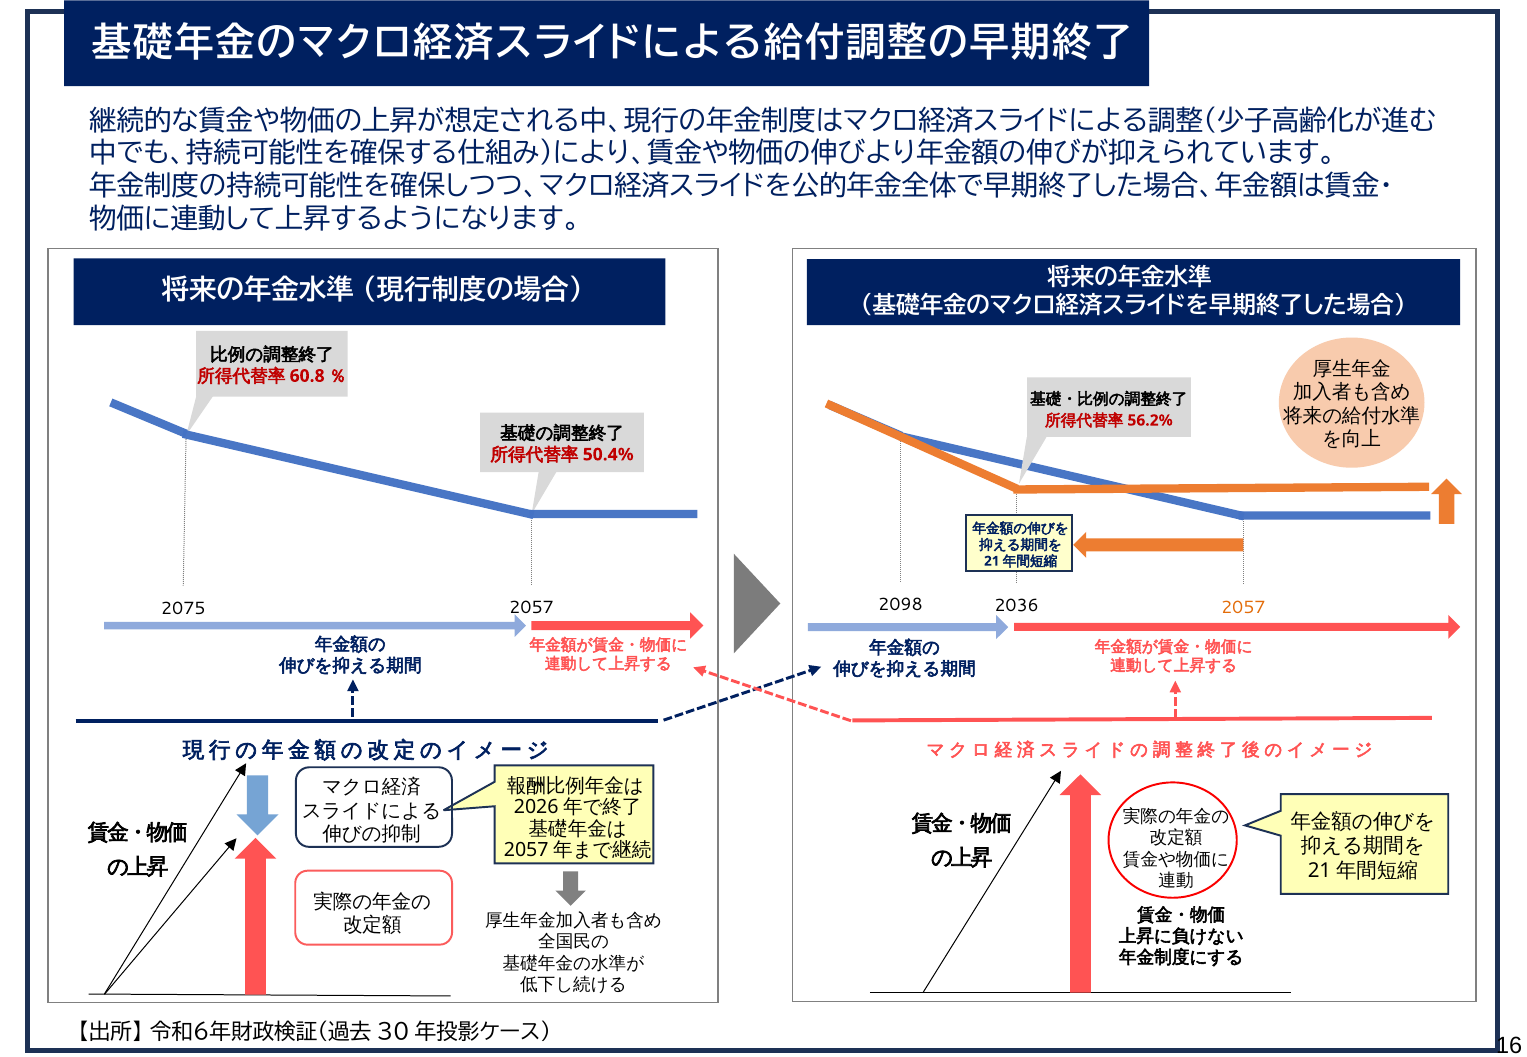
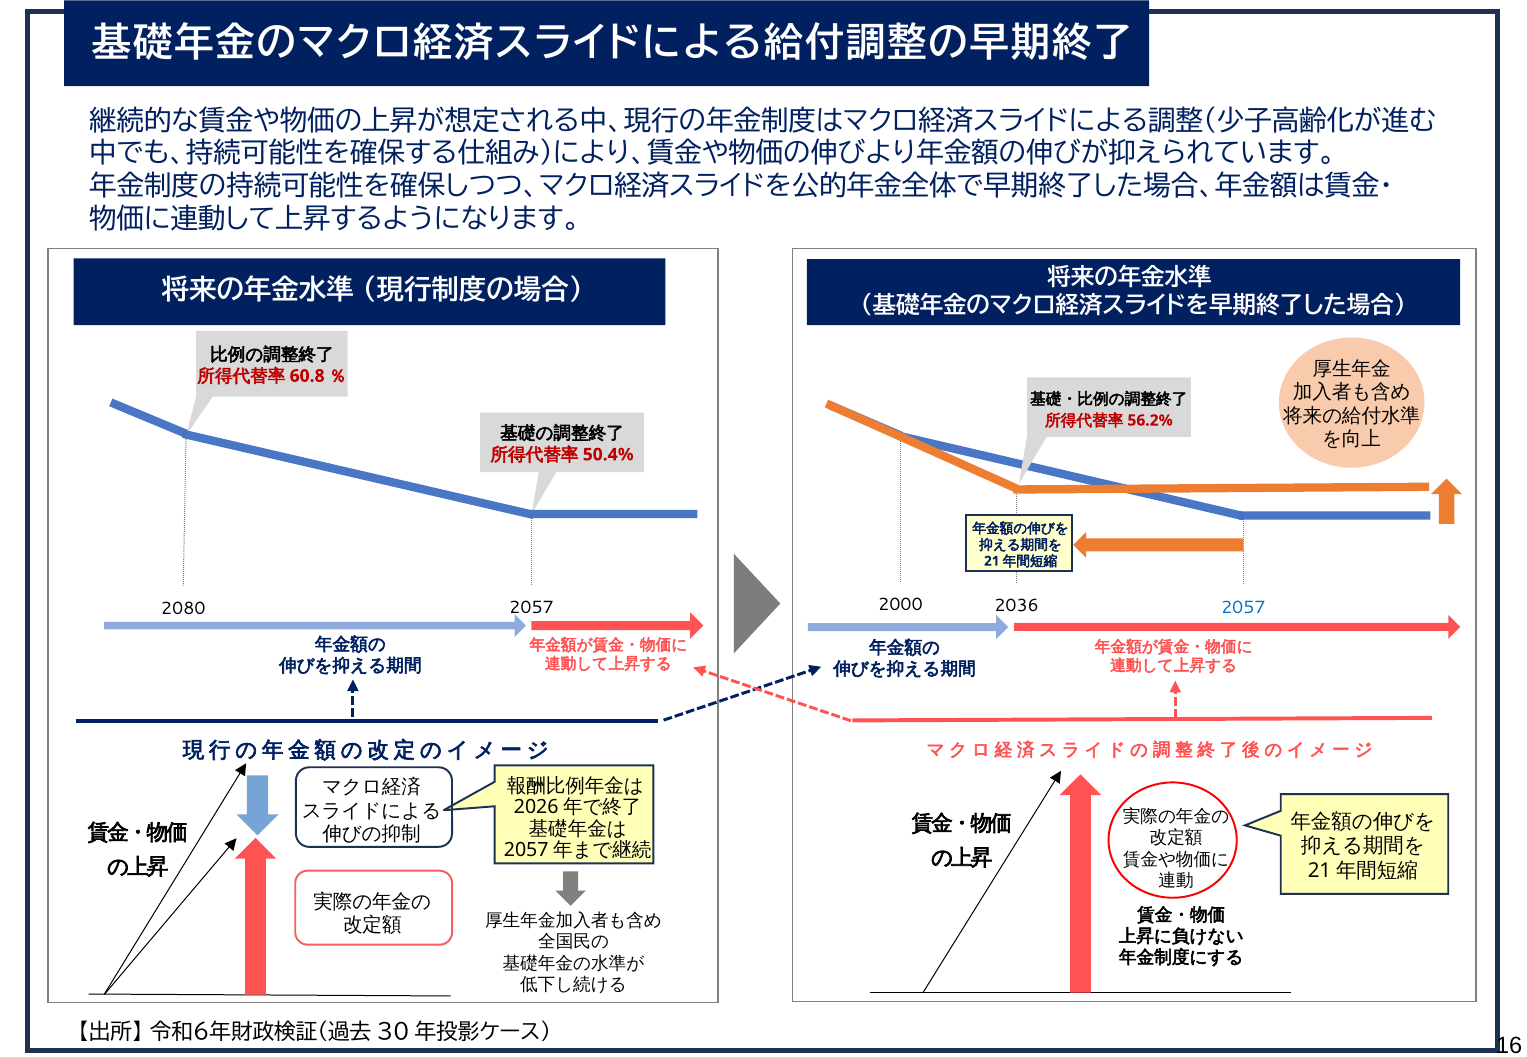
2057 at (1243, 608) colour: orange -> blue
2075: 2075 -> 2080
2098: 2098 -> 2000
